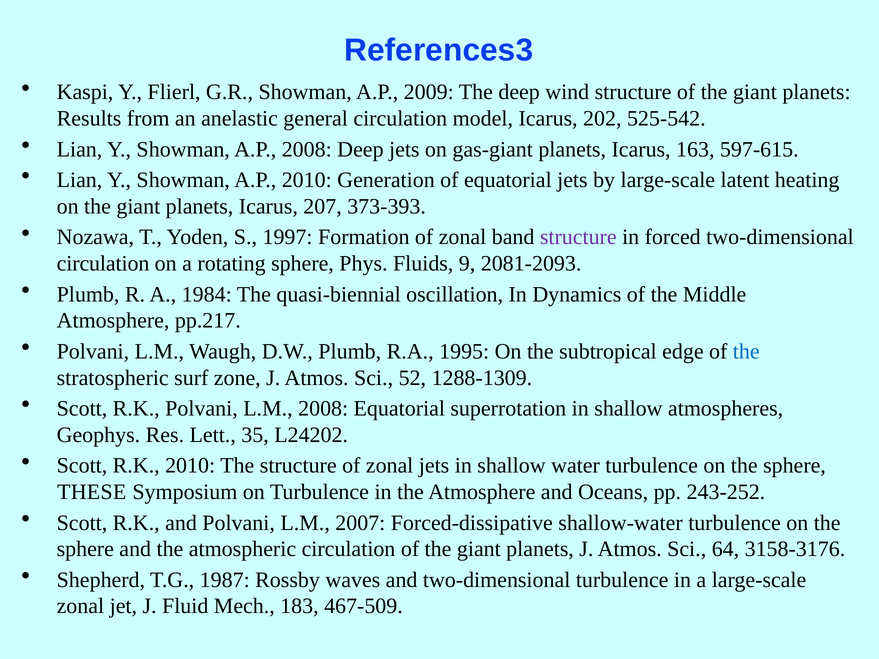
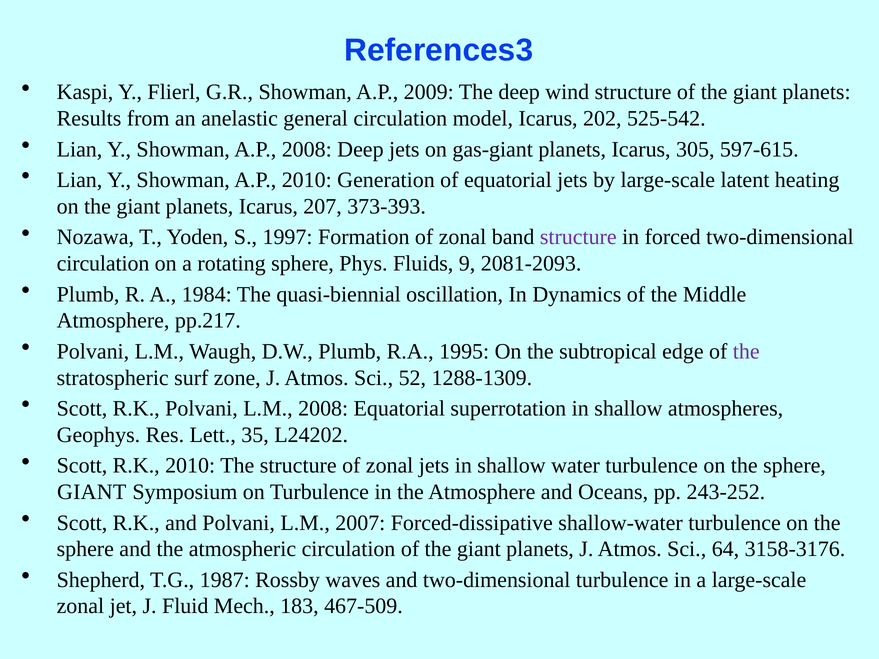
163: 163 -> 305
the at (746, 352) colour: blue -> purple
THESE at (92, 492): THESE -> GIANT
